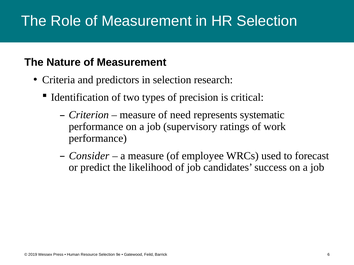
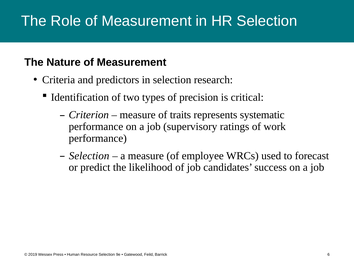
need: need -> traits
Consider at (89, 156): Consider -> Selection
